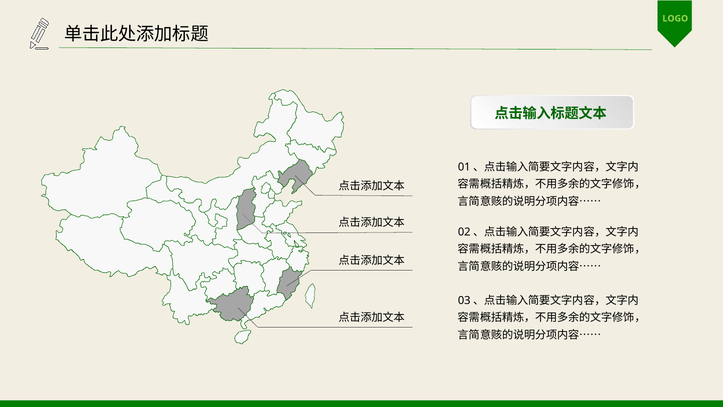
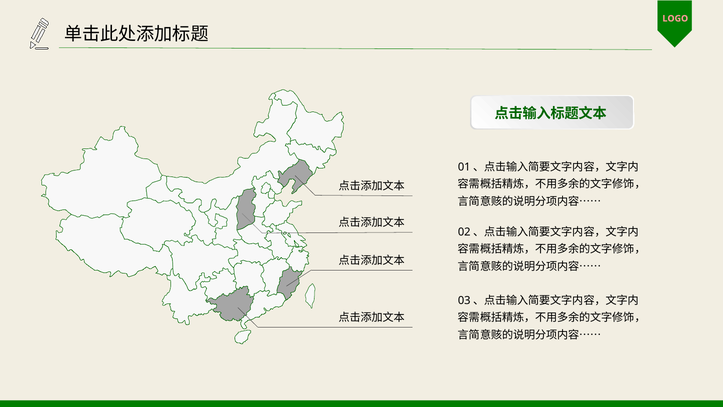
LOGO colour: light green -> pink
